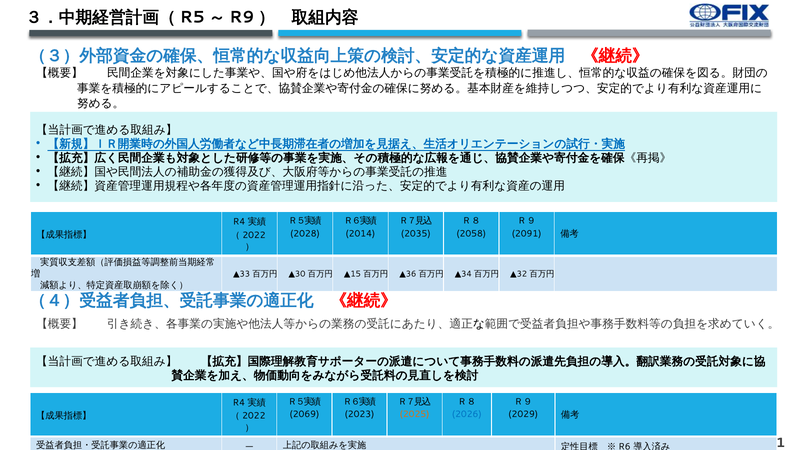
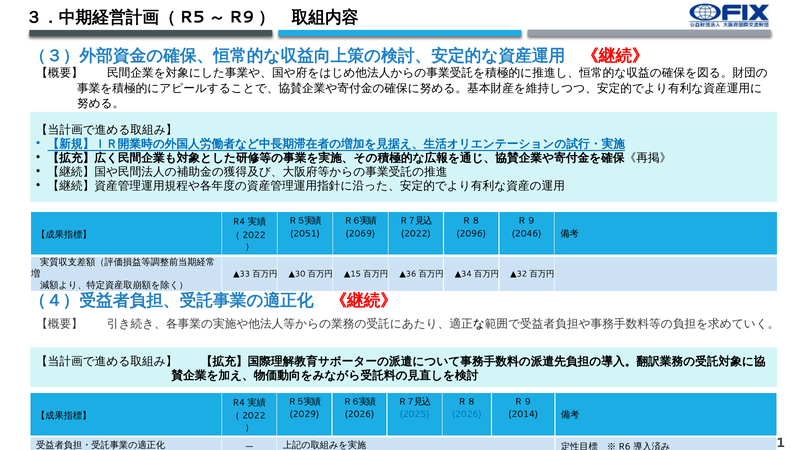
2028: 2028 -> 2051
2014: 2014 -> 2069
2035 at (416, 234): 2035 -> 2022
2058: 2058 -> 2096
2091: 2091 -> 2046
2069: 2069 -> 2029
2023 at (359, 414): 2023 -> 2026
2025 colour: orange -> blue
2029: 2029 -> 2014
